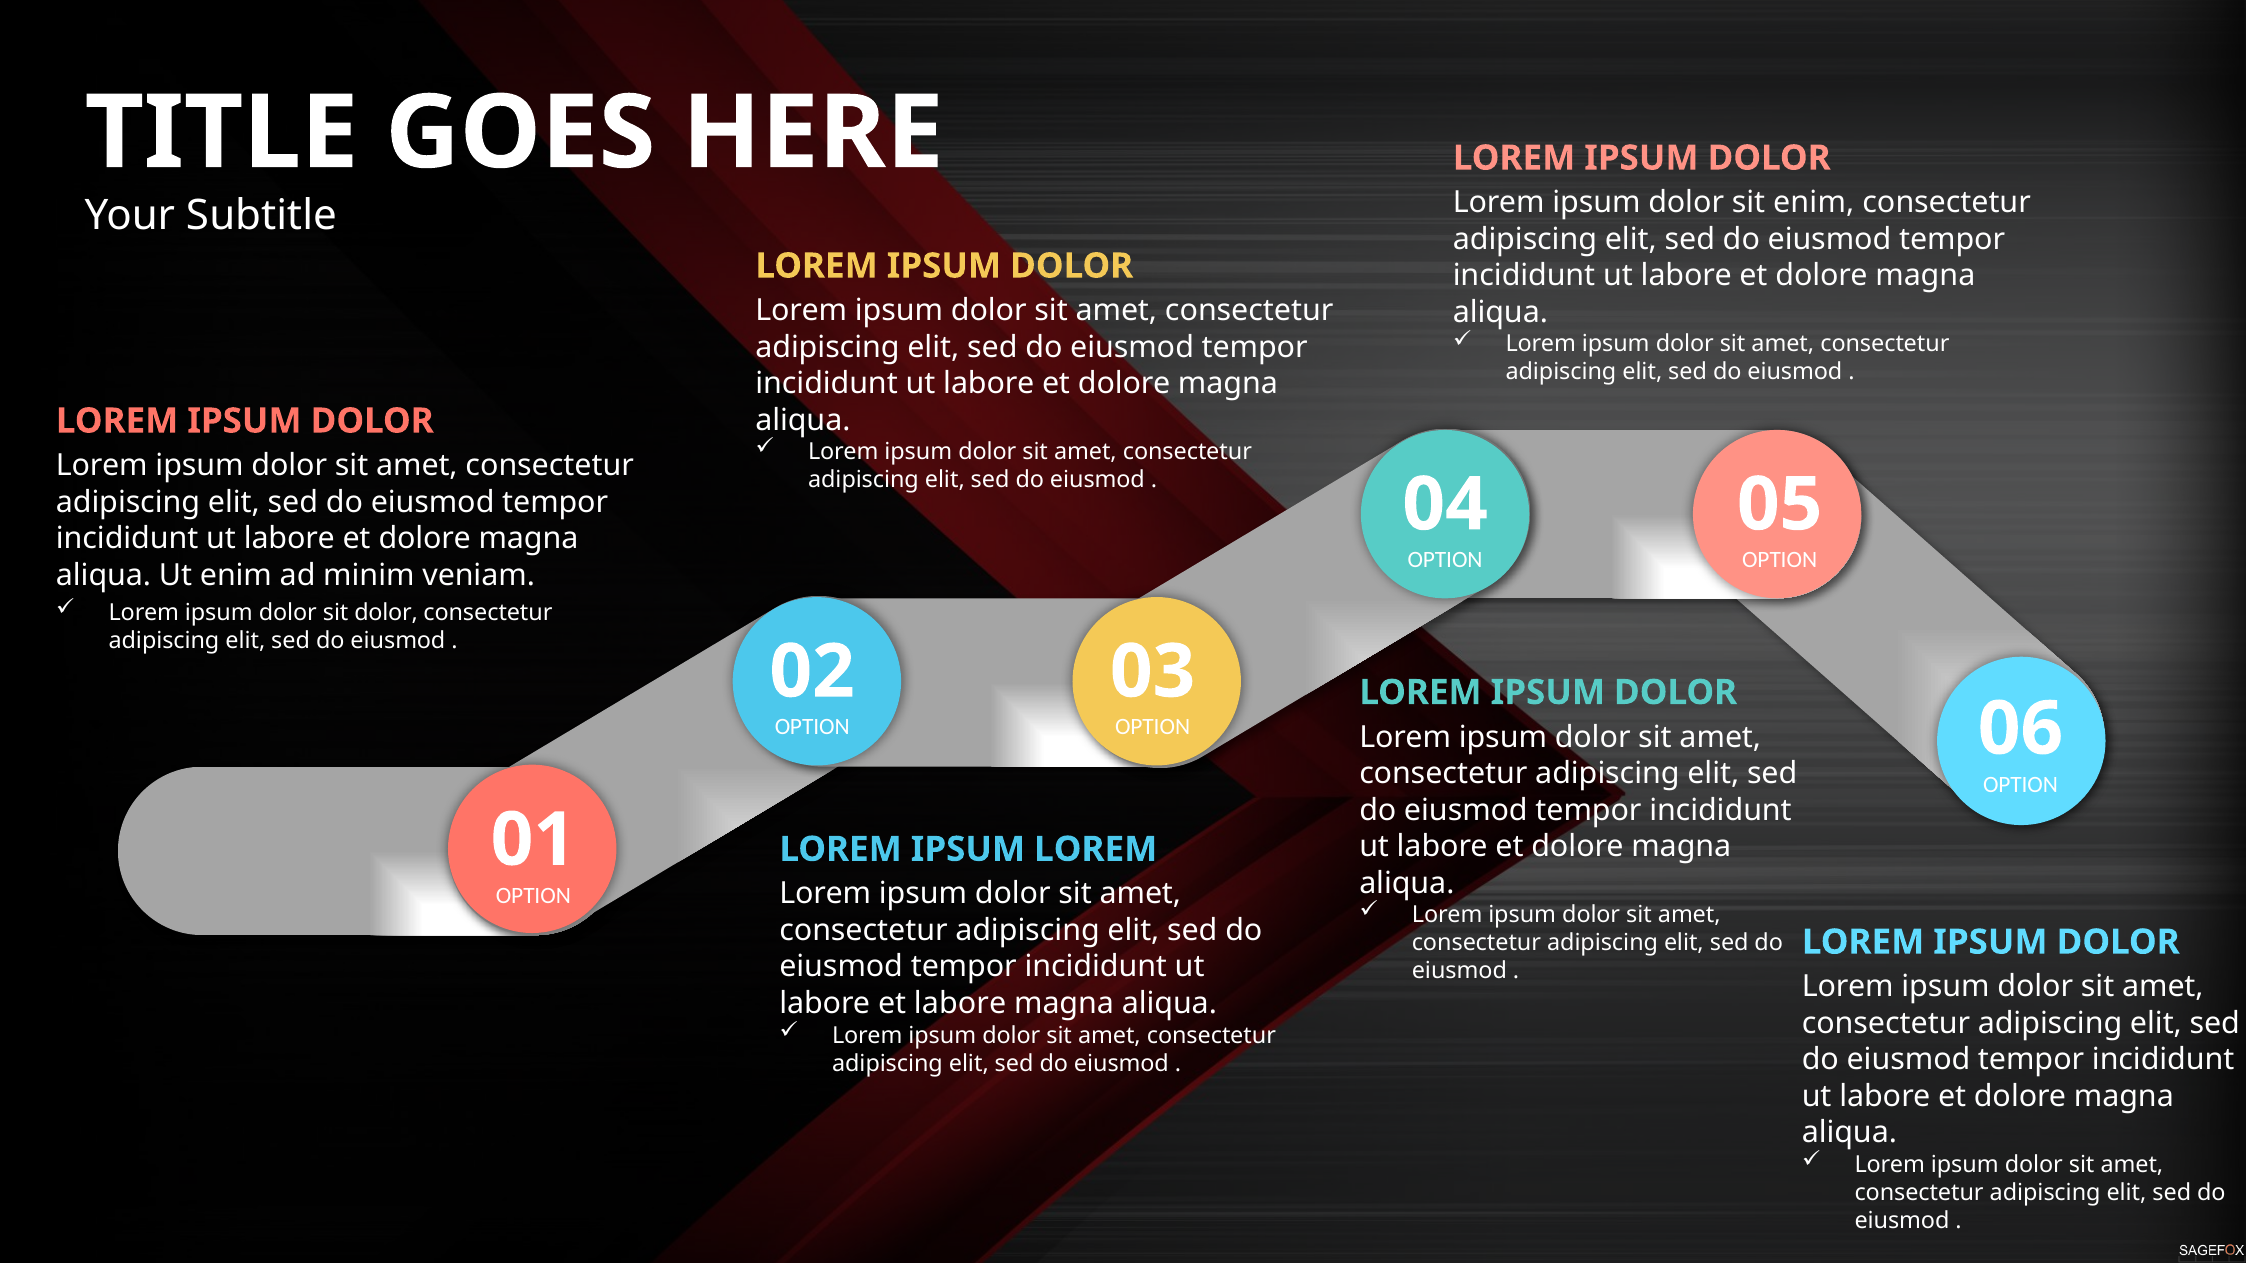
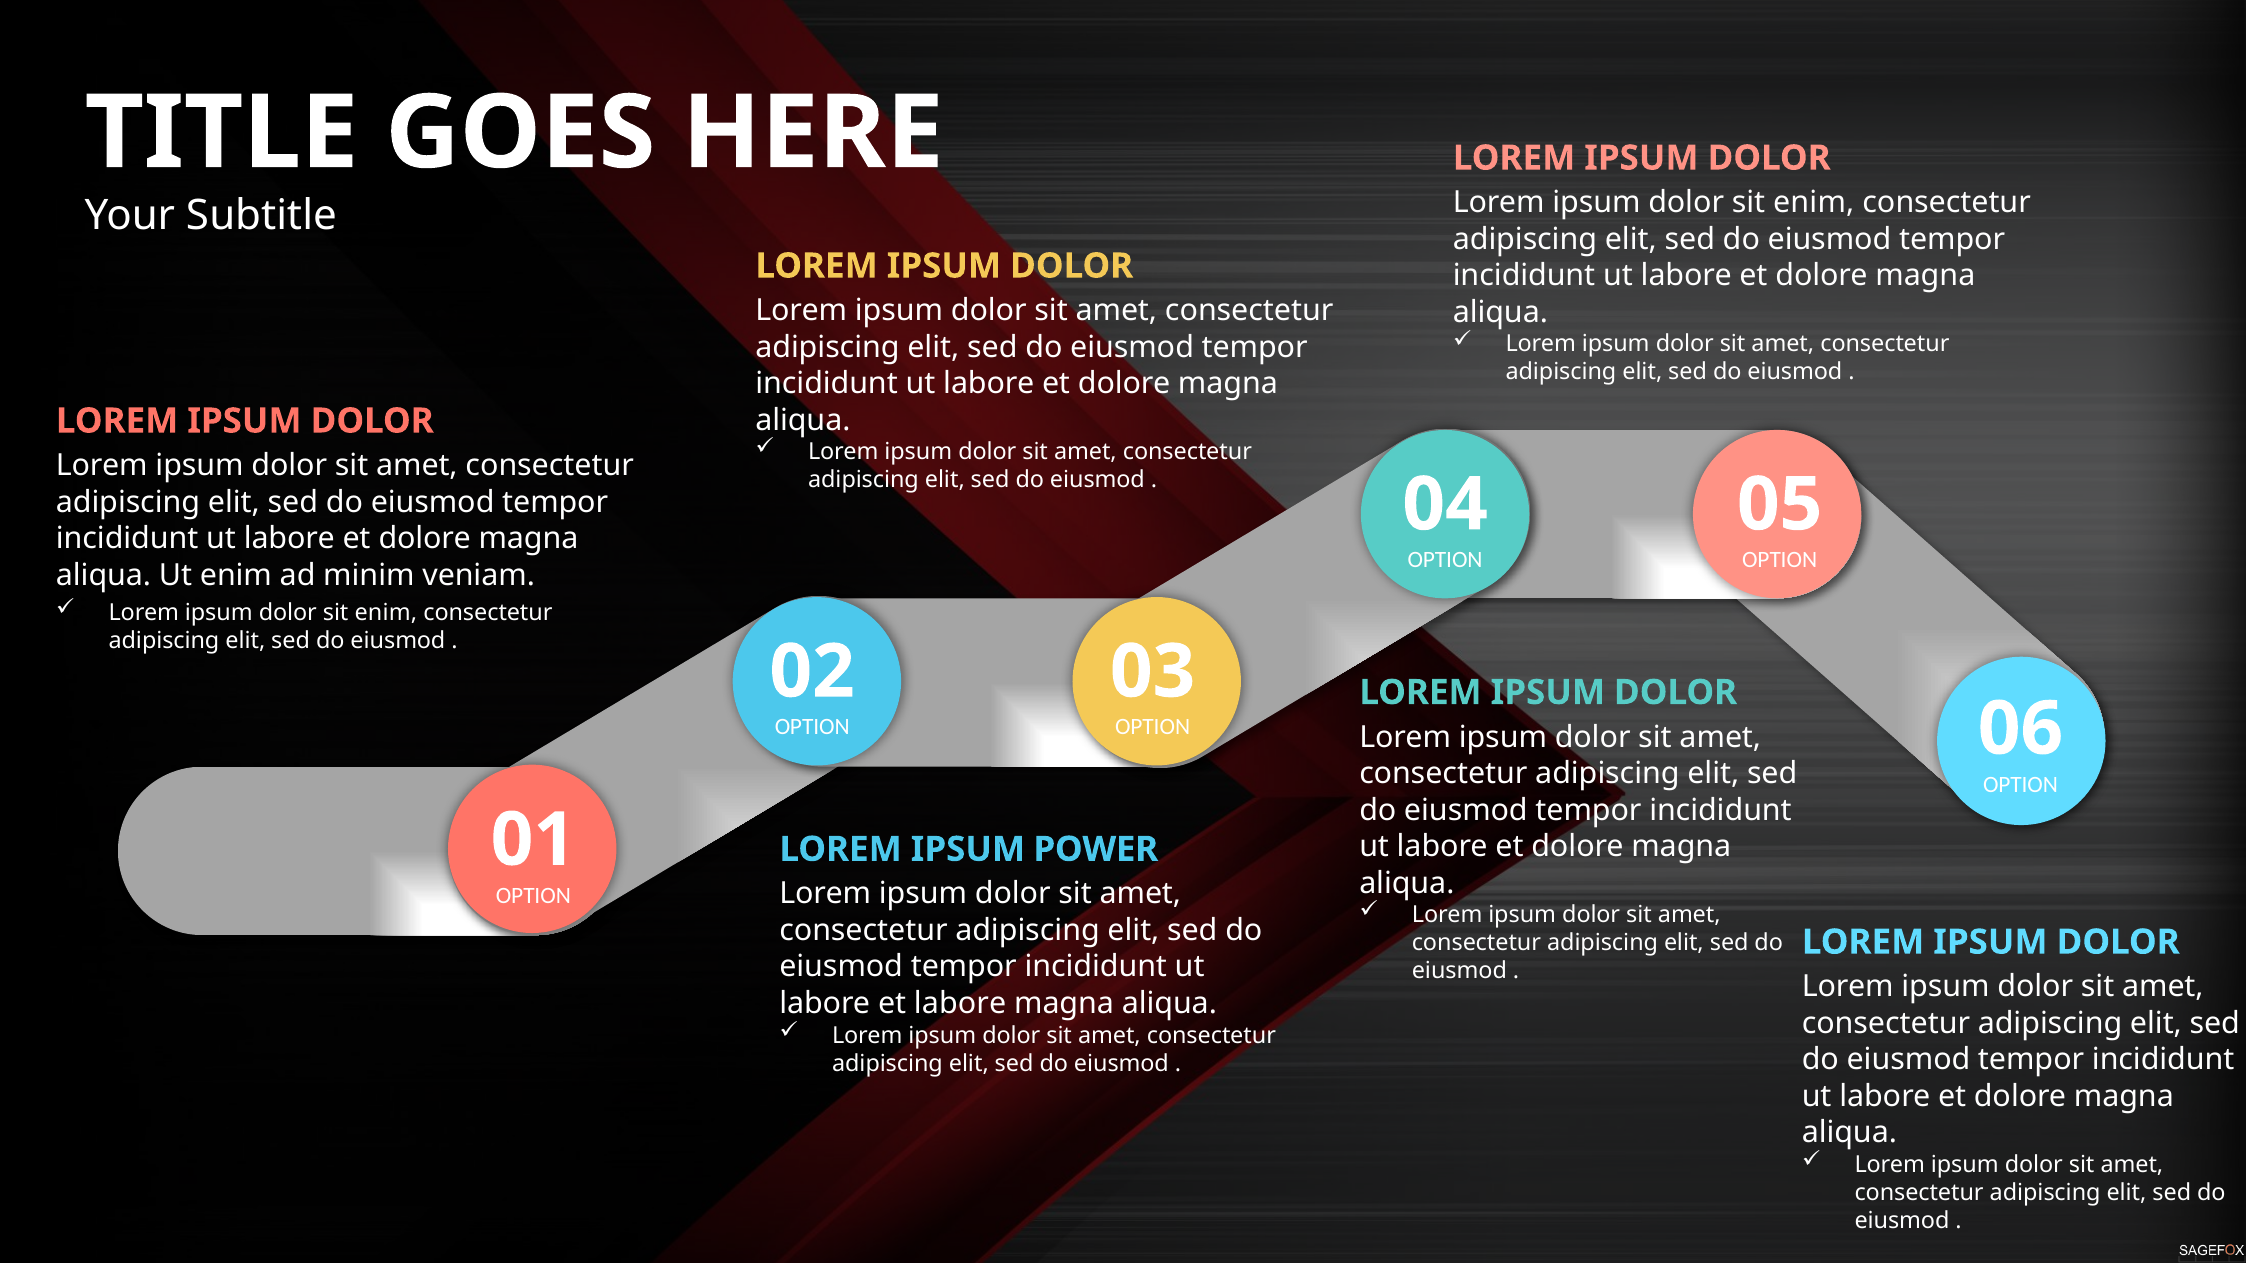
dolor at (386, 613): dolor -> enim
IPSUM LOREM: LOREM -> POWER
